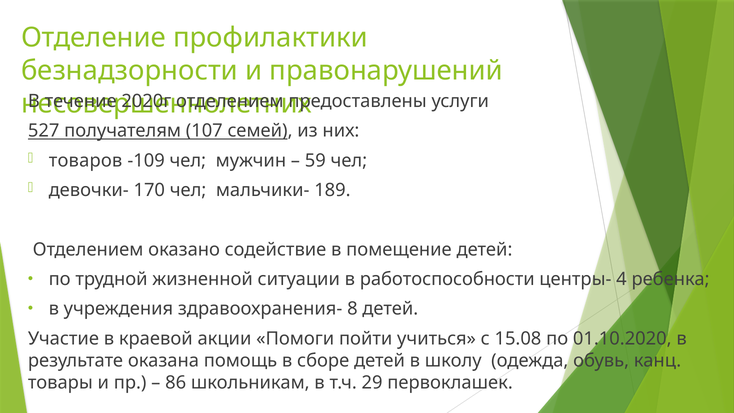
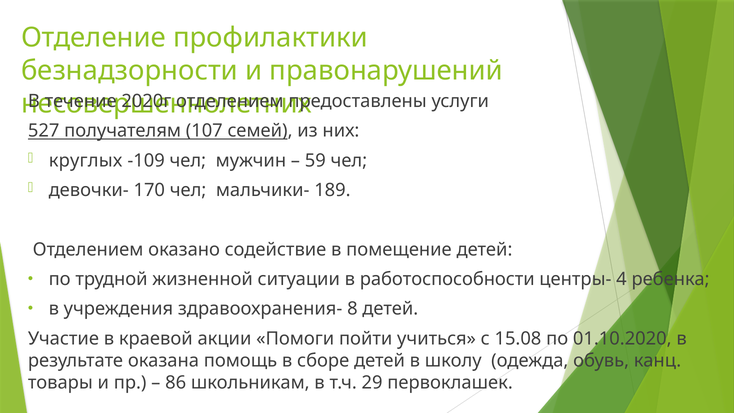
товаров: товаров -> круглых
